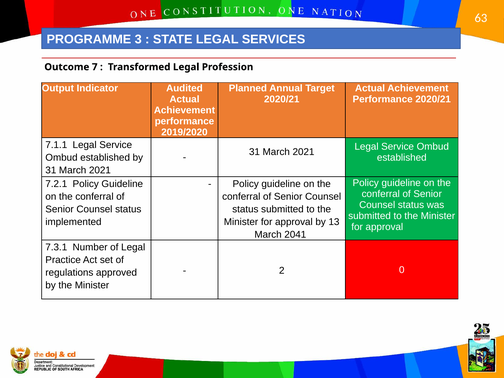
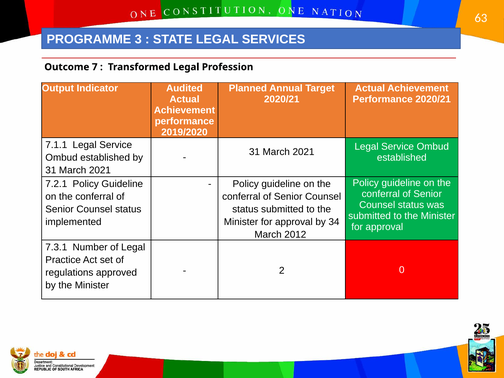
13: 13 -> 34
2041: 2041 -> 2012
